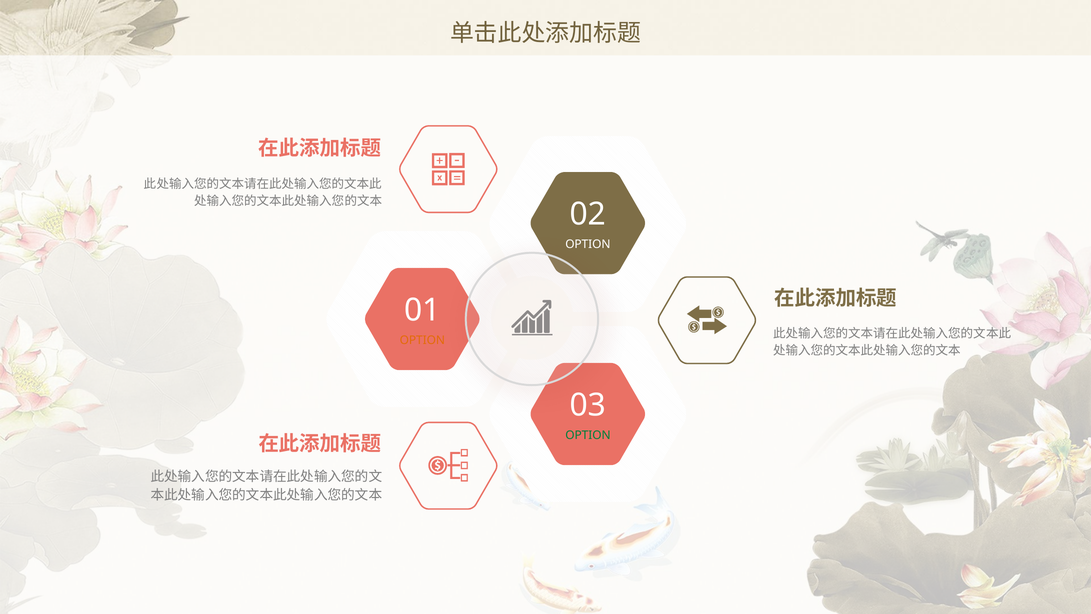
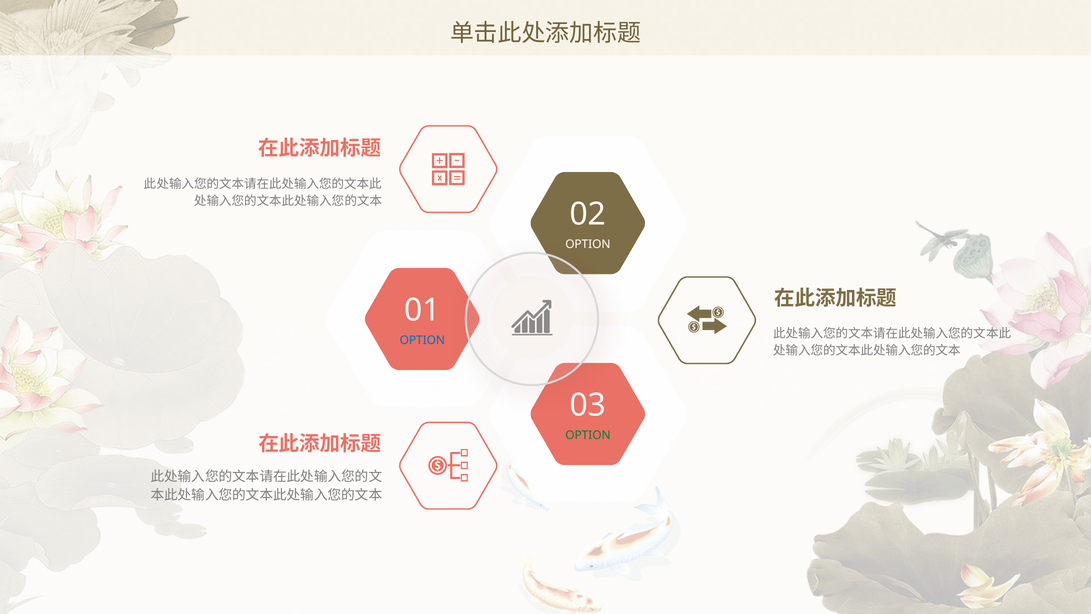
OPTION at (422, 340) colour: orange -> blue
